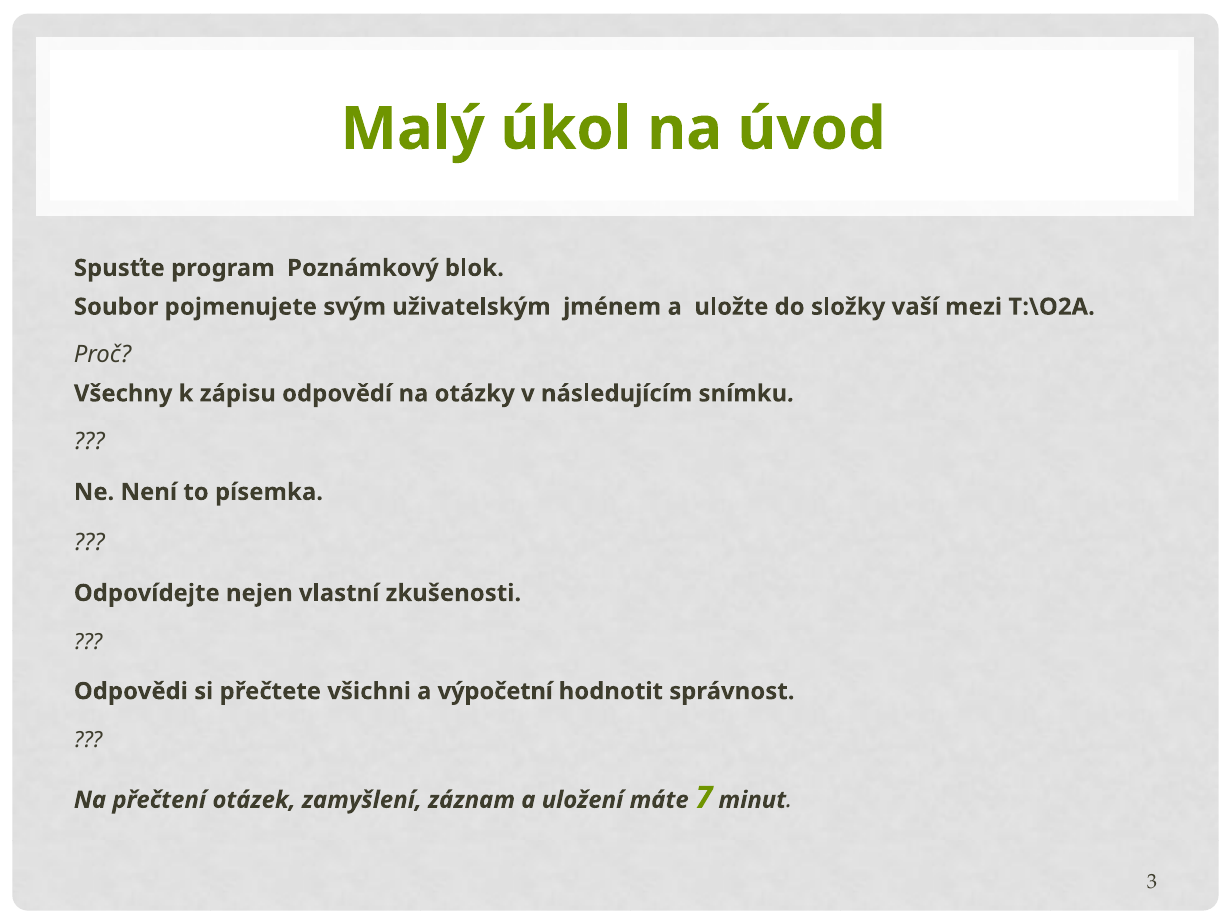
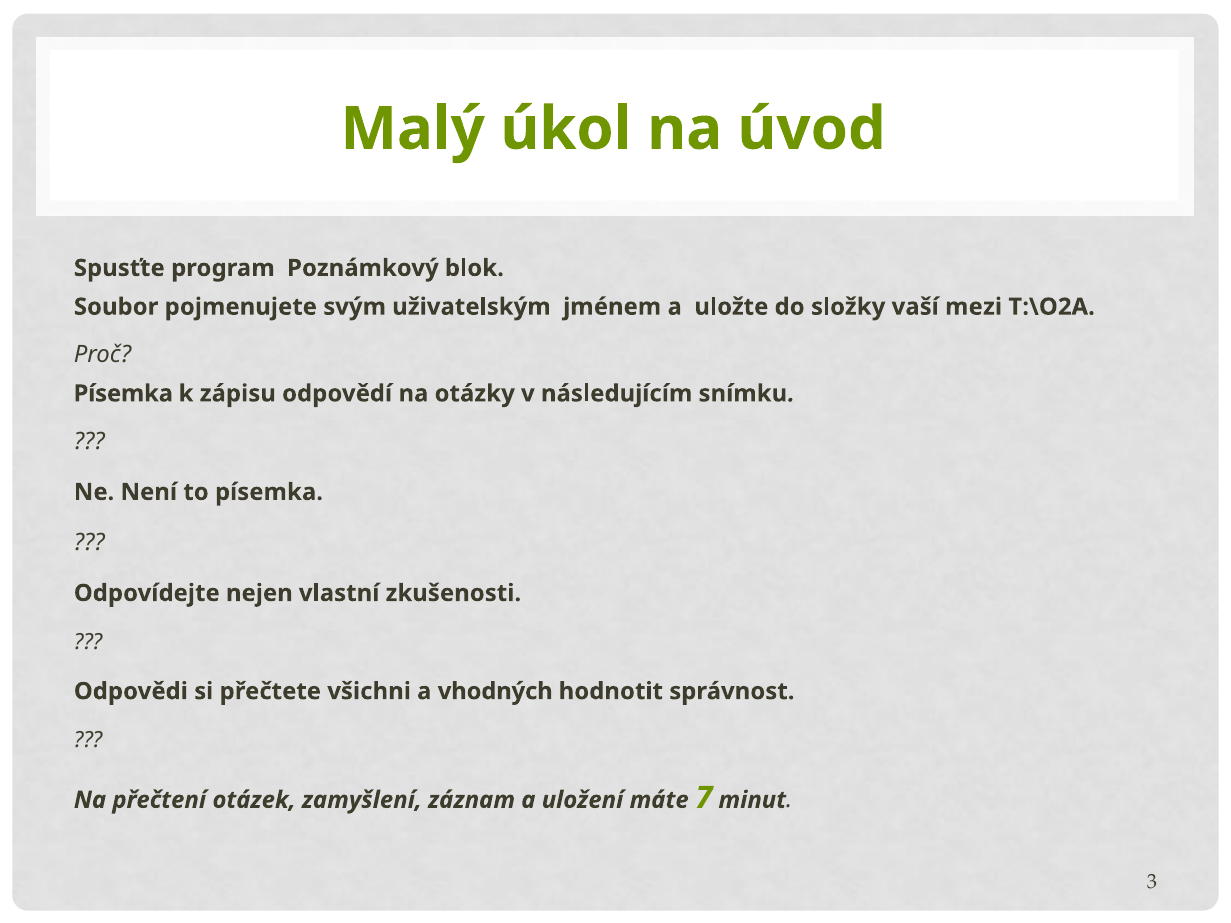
Všechny at (123, 394): Všechny -> Písemka
výpočetní: výpočetní -> vhodných
